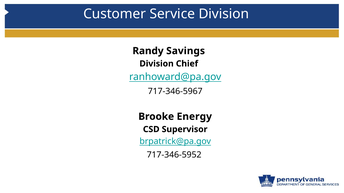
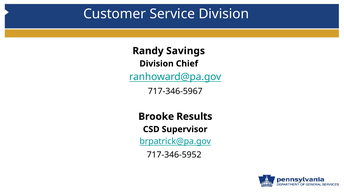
Energy: Energy -> Results
